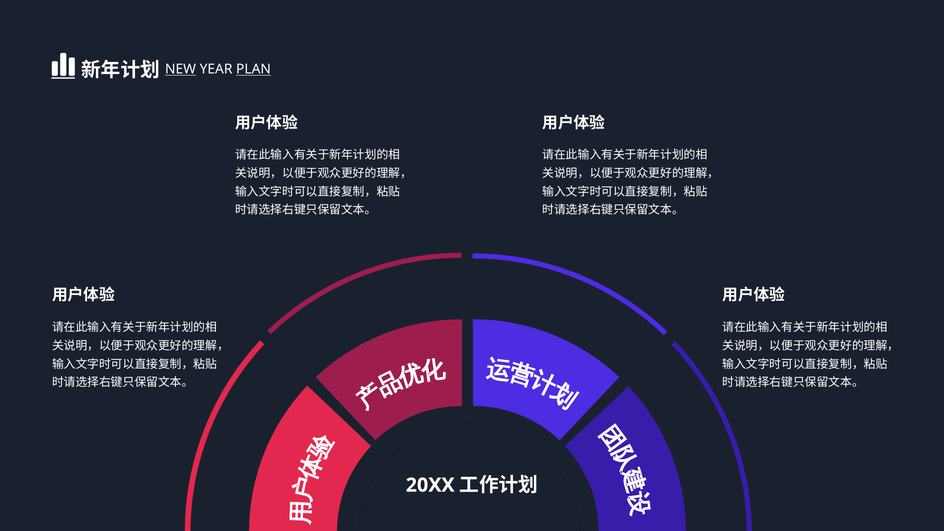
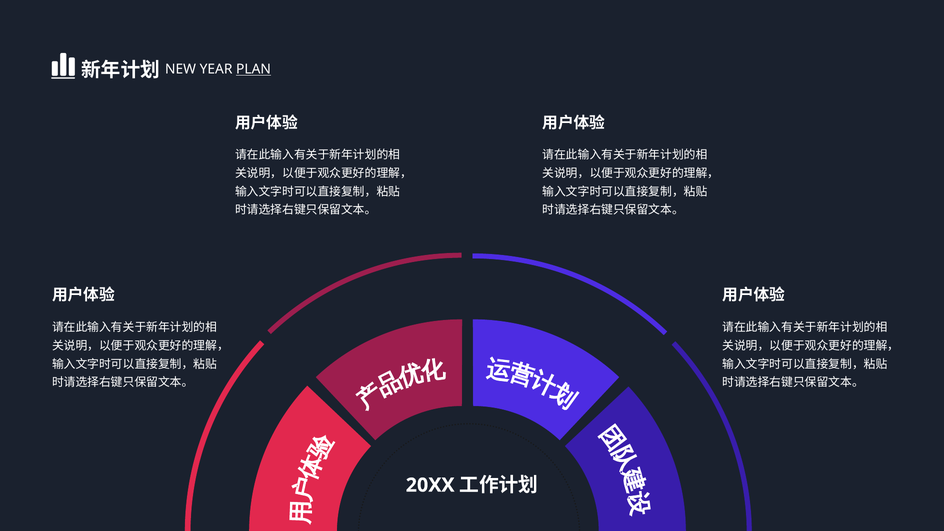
NEW underline: present -> none
